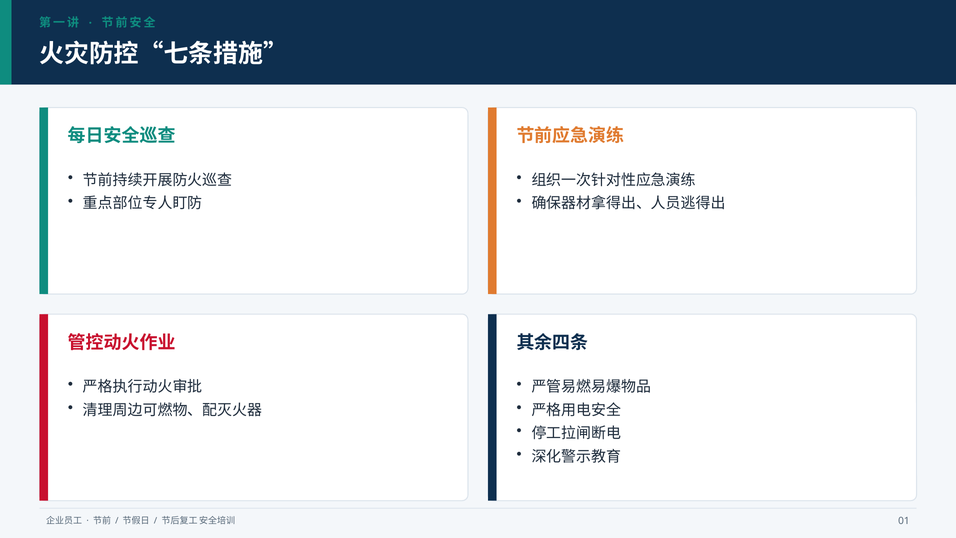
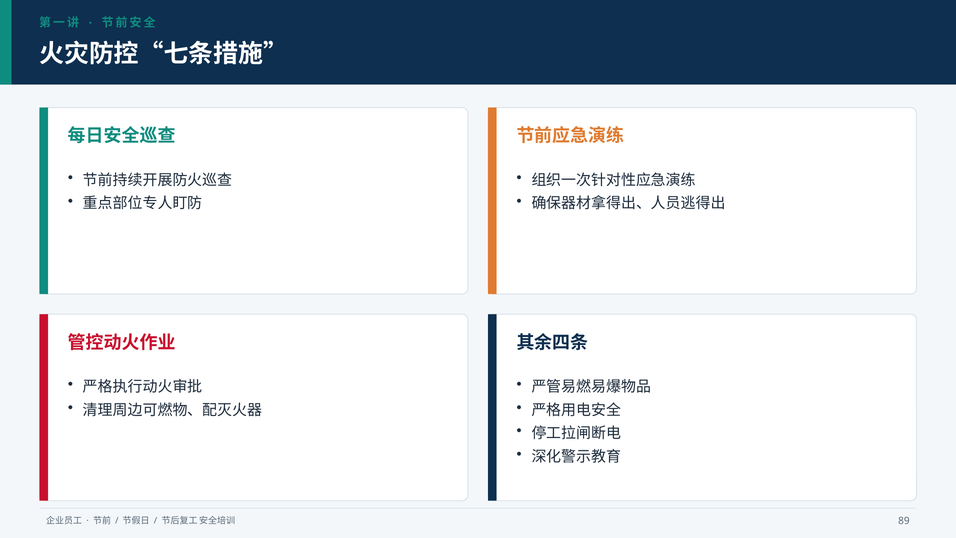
01: 01 -> 89
